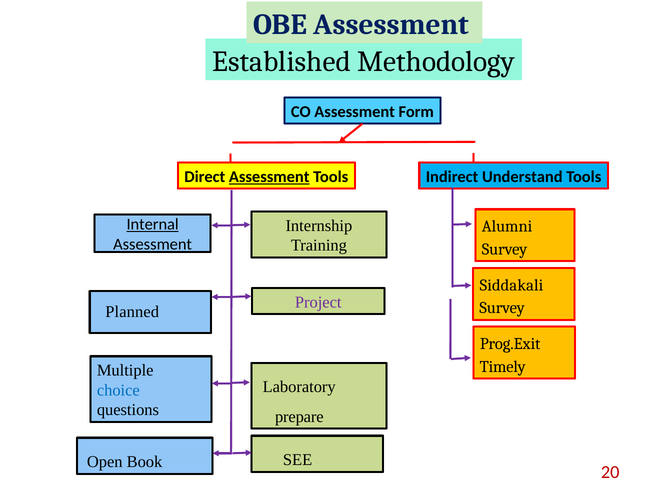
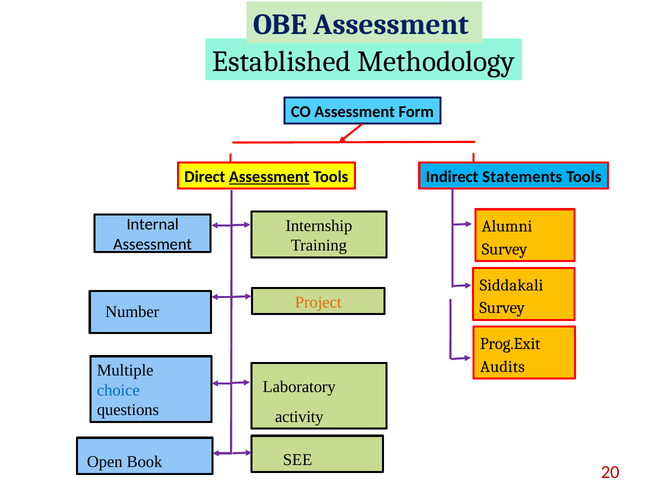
Understand: Understand -> Statements
Internal underline: present -> none
Project colour: purple -> orange
Planned: Planned -> Number
Timely: Timely -> Audits
prepare: prepare -> activity
